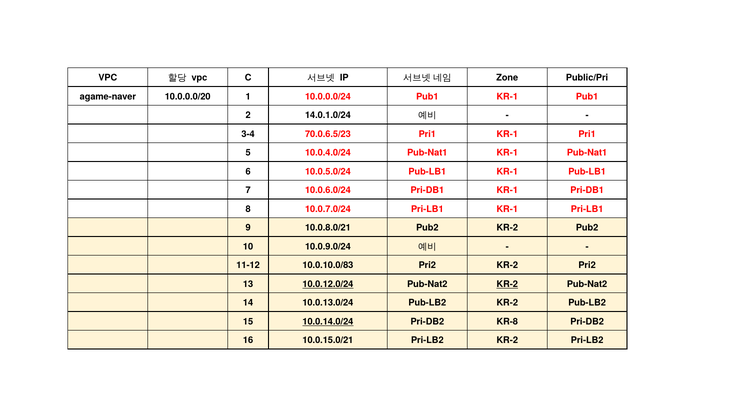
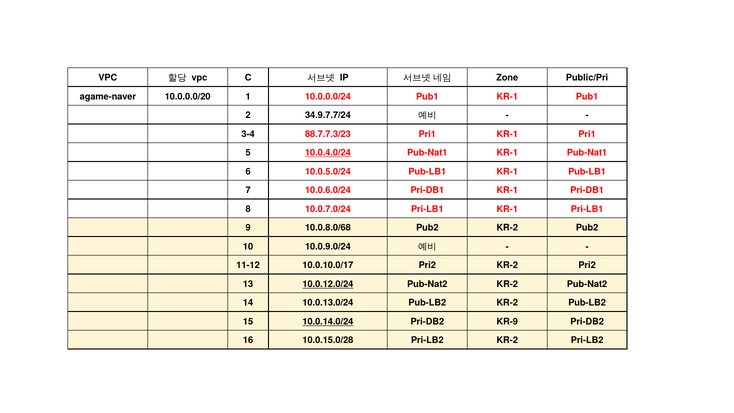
14.0.1.0/24: 14.0.1.0/24 -> 34.9.7.7/24
70.0.6.5/23: 70.0.6.5/23 -> 88.7.7.3/23
10.0.4.0/24 underline: none -> present
10.0.8.0/21: 10.0.8.0/21 -> 10.0.8.0/68
10.0.10.0/83: 10.0.10.0/83 -> 10.0.10.0/17
KR-2 at (507, 284) underline: present -> none
KR-8: KR-8 -> KR-9
10.0.15.0/21: 10.0.15.0/21 -> 10.0.15.0/28
